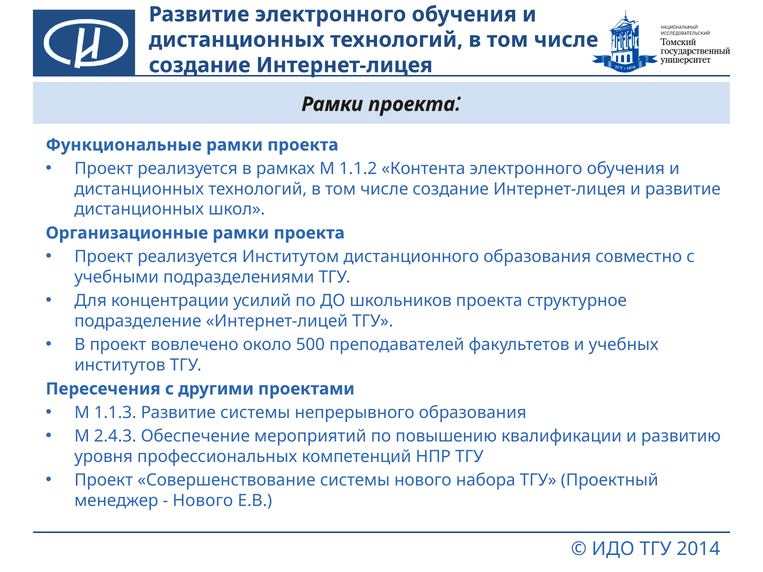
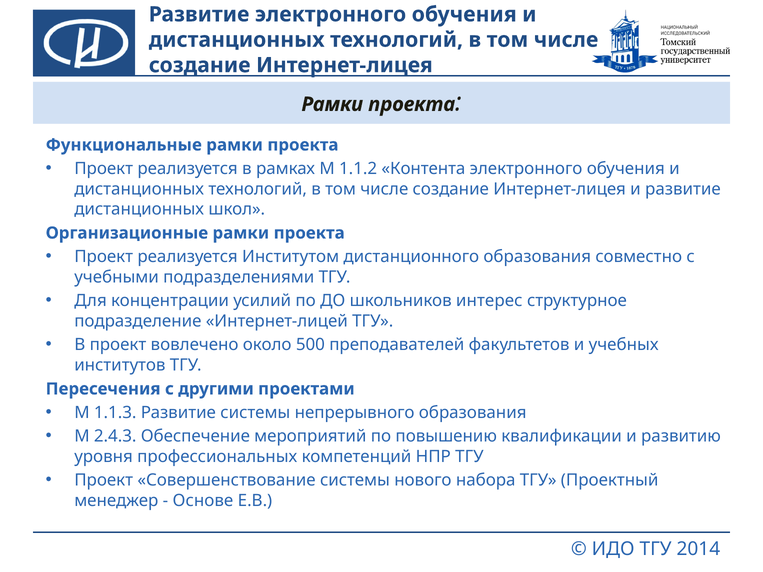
школьников проекта: проекта -> интерес
Нового at (203, 501): Нового -> Основе
